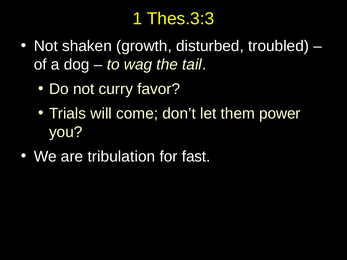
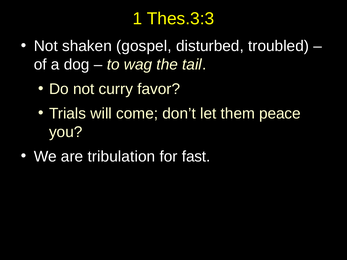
growth: growth -> gospel
power: power -> peace
